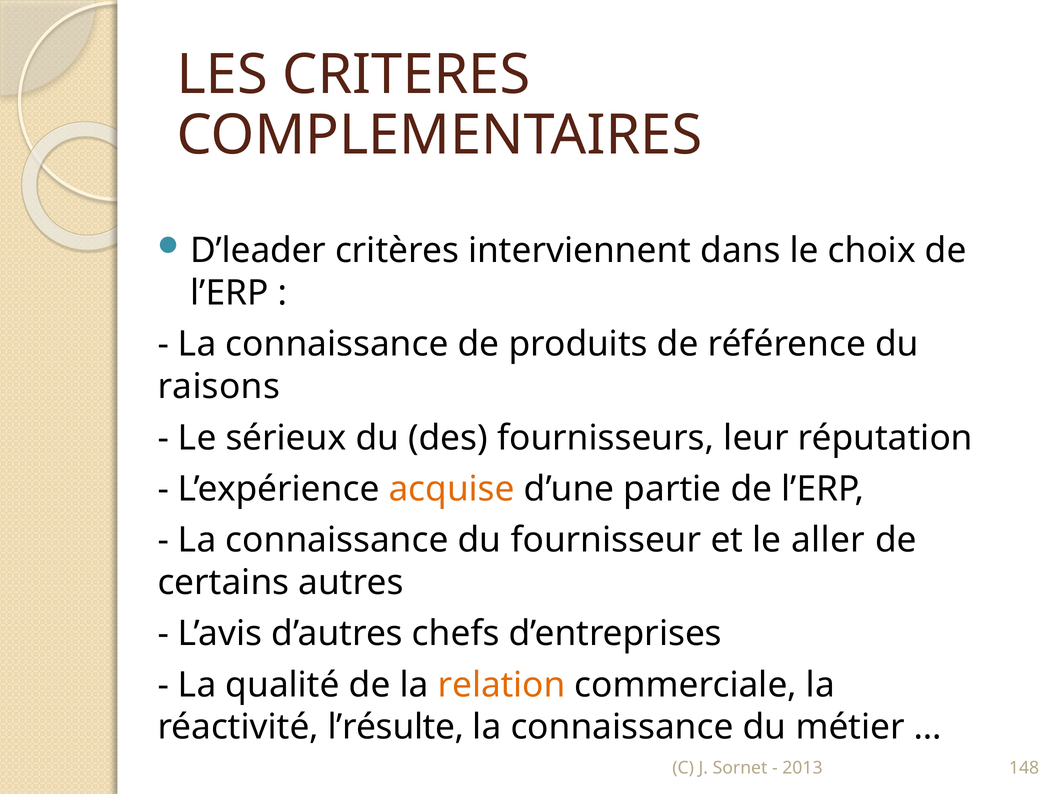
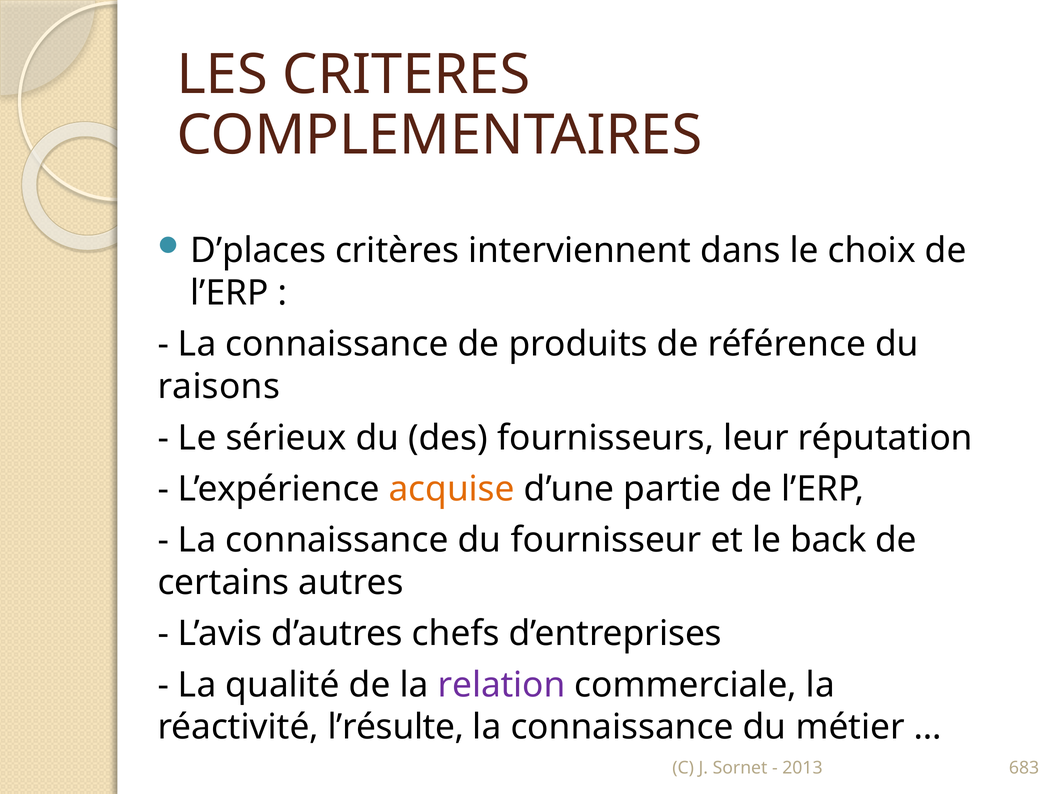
D’leader: D’leader -> D’places
aller: aller -> back
relation colour: orange -> purple
148: 148 -> 683
